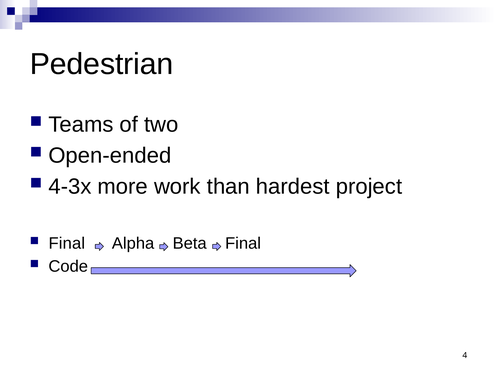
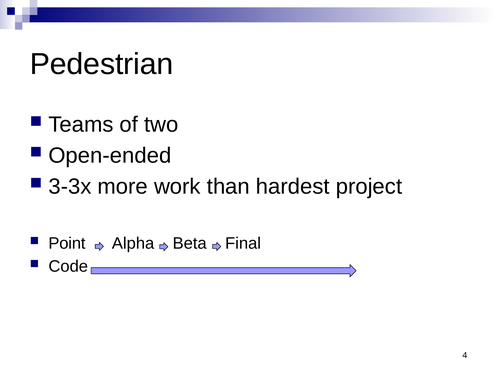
4-3x: 4-3x -> 3-3x
Final at (67, 244): Final -> Point
